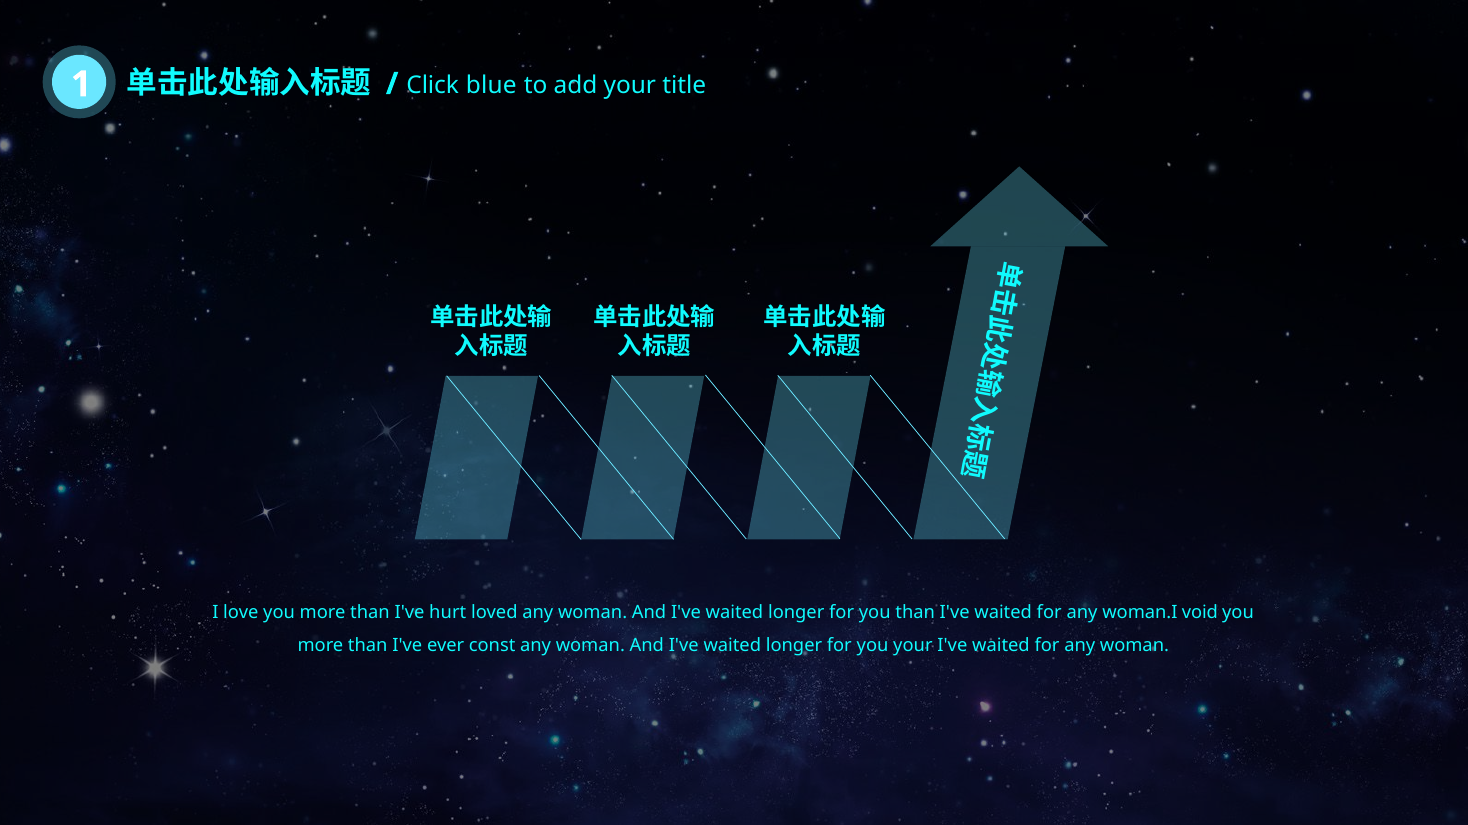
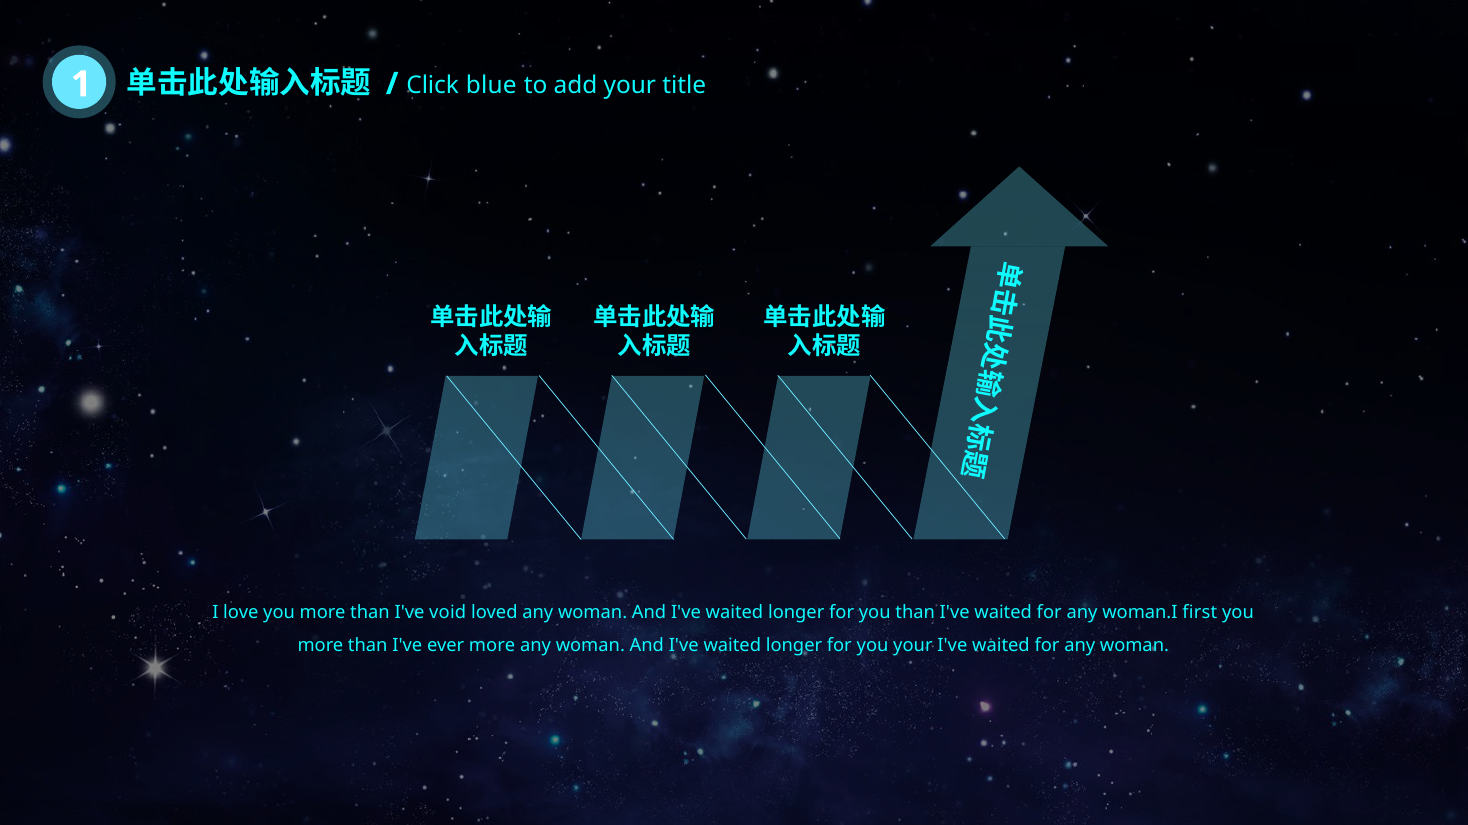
hurt: hurt -> void
void: void -> first
ever const: const -> more
